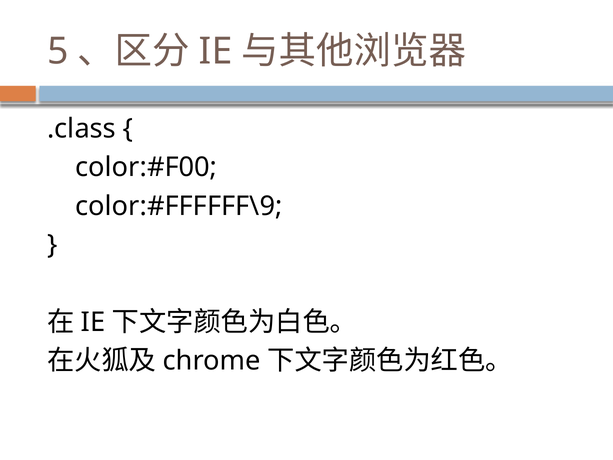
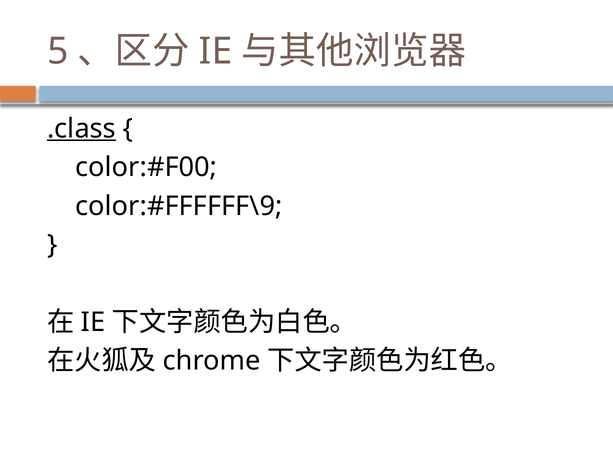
.class underline: none -> present
